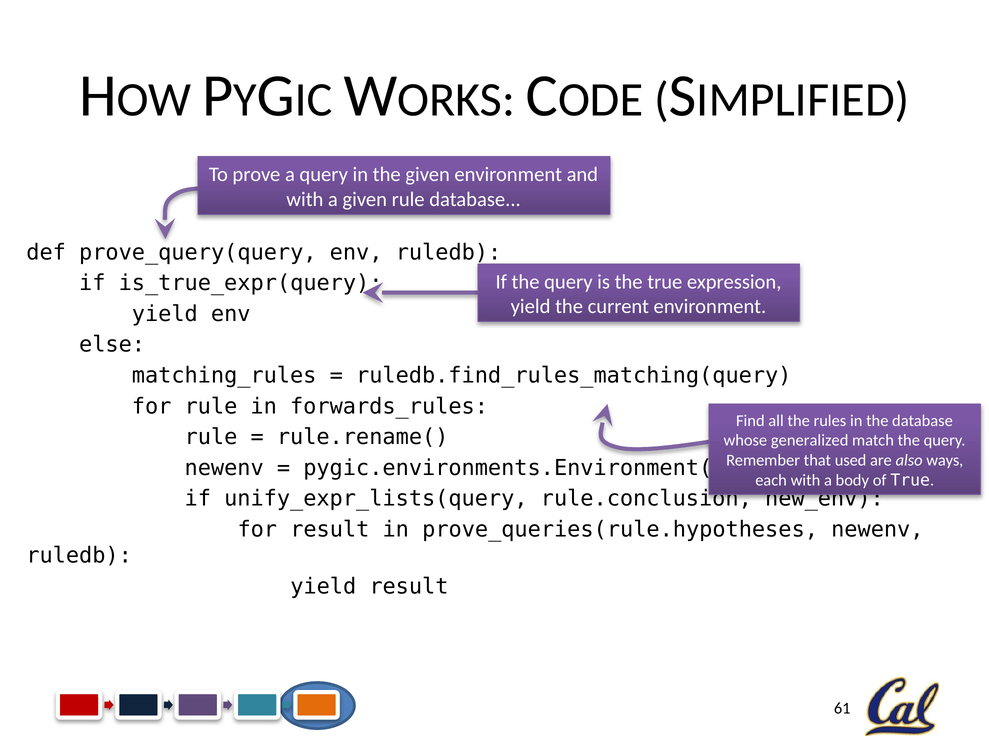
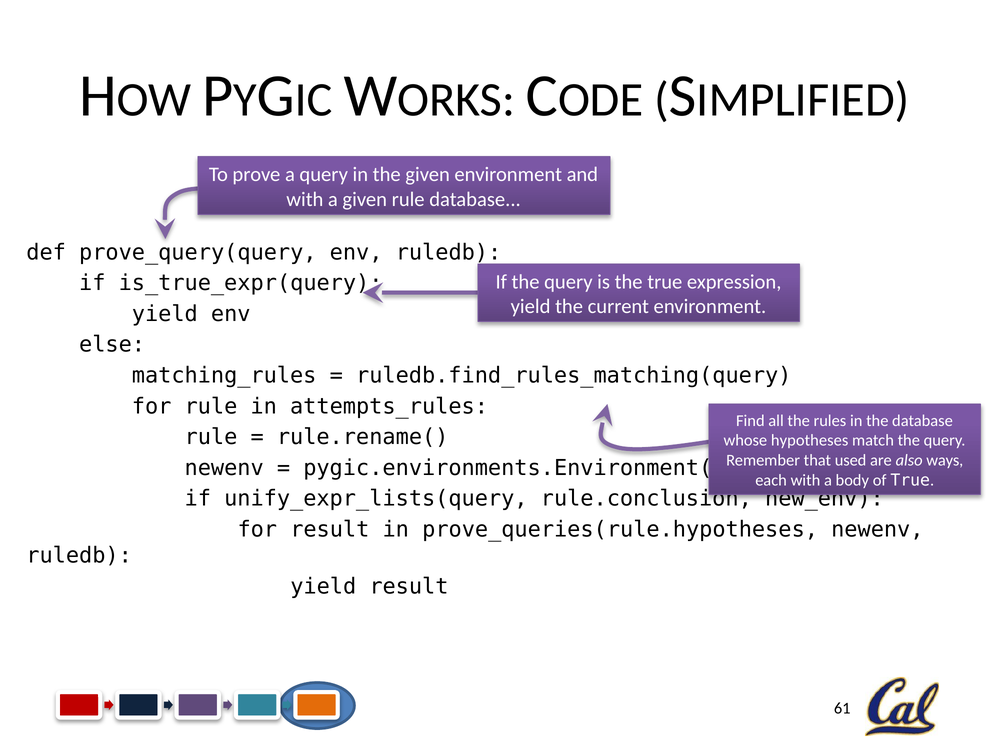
forwards_rules: forwards_rules -> attempts_rules
generalized: generalized -> hypotheses
